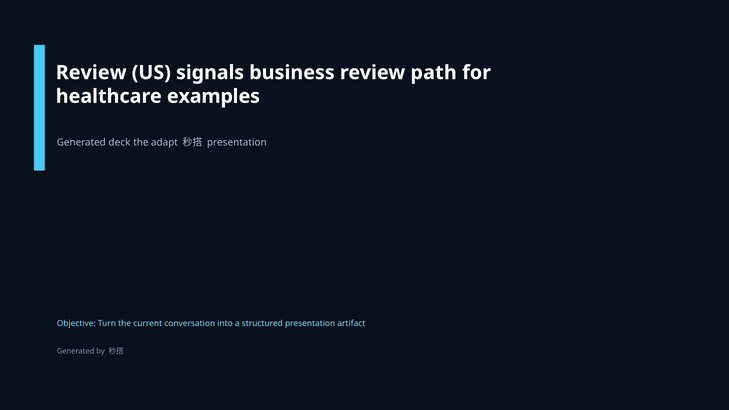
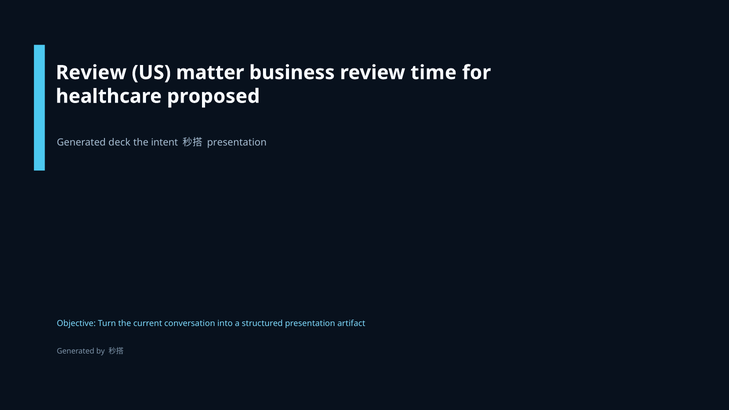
signals: signals -> matter
path: path -> time
examples: examples -> proposed
adapt: adapt -> intent
